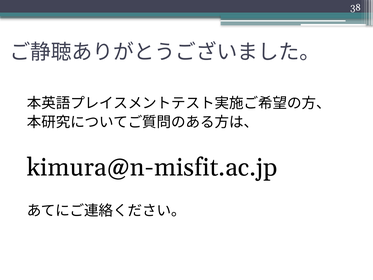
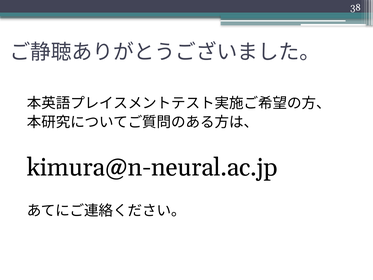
kimura@n-misfit.ac.jp: kimura@n-misfit.ac.jp -> kimura@n-neural.ac.jp
